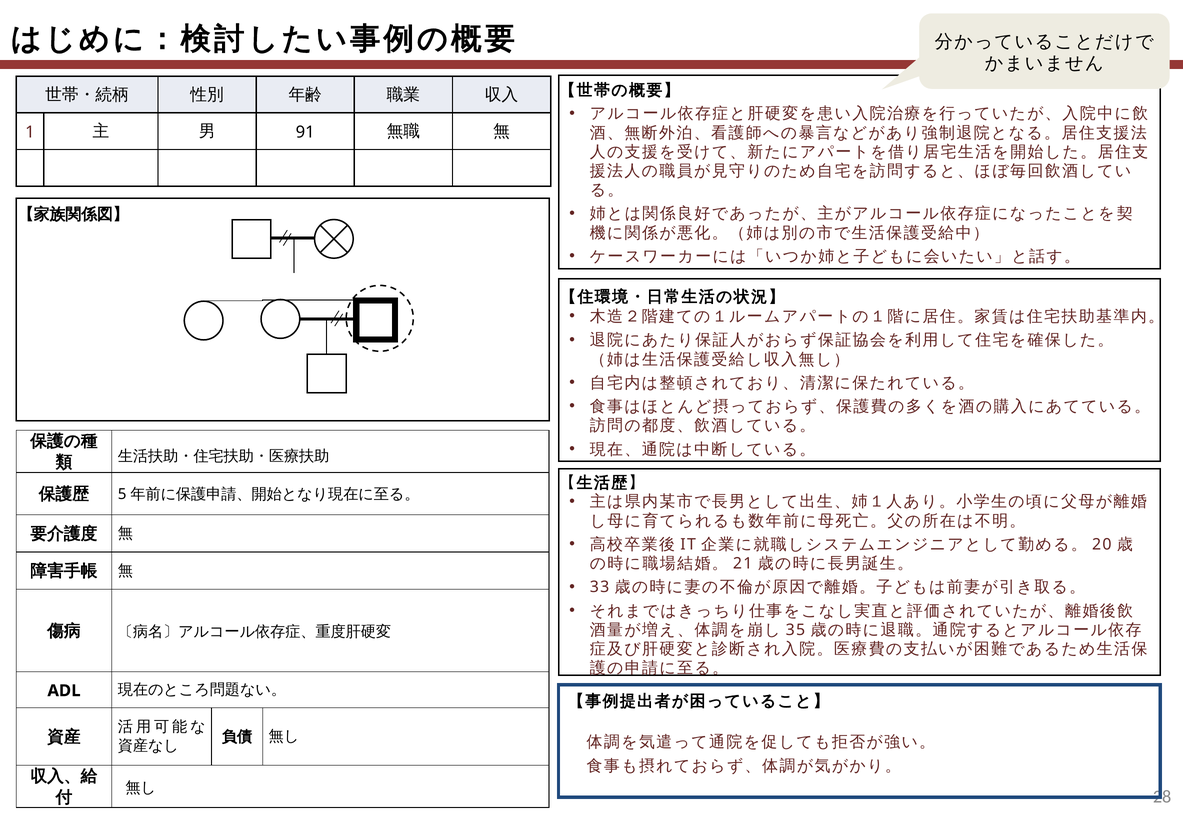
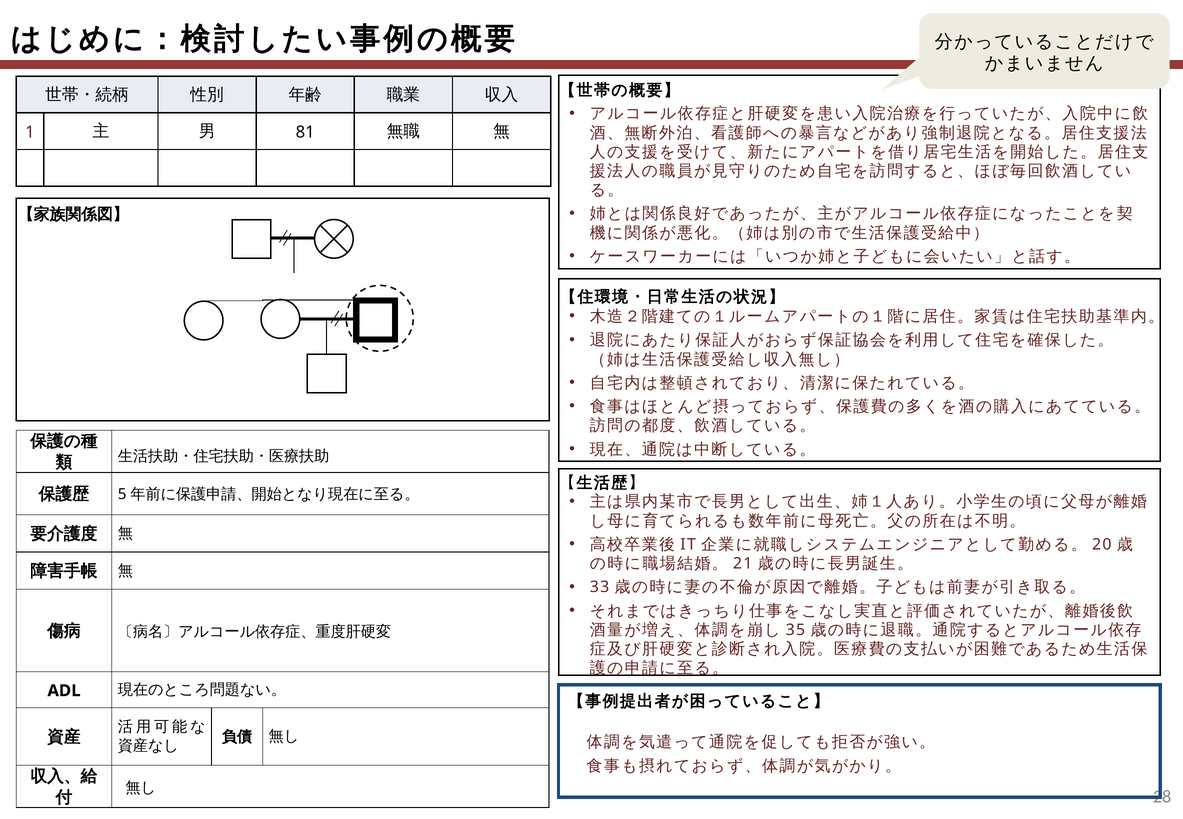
91: 91 -> 81
